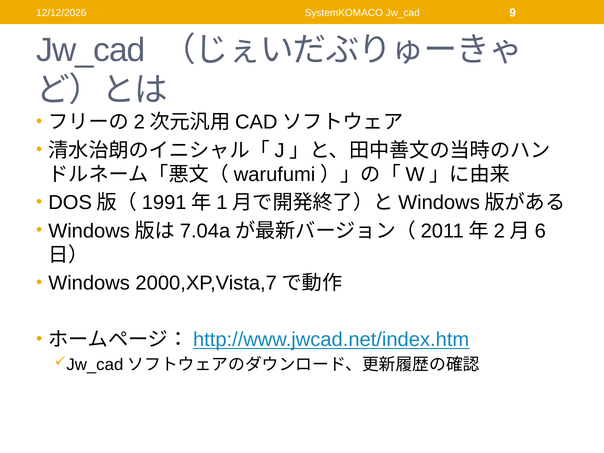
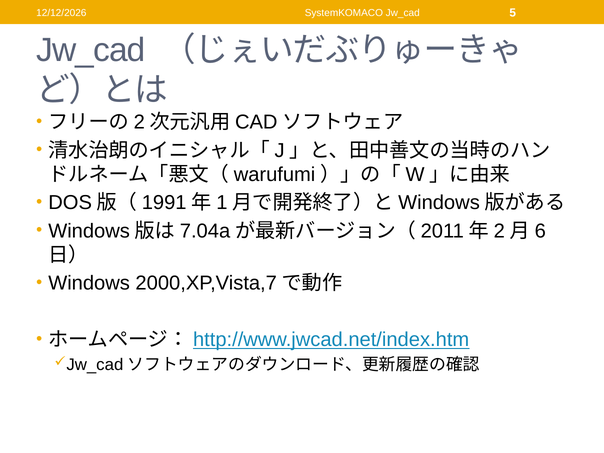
9: 9 -> 5
